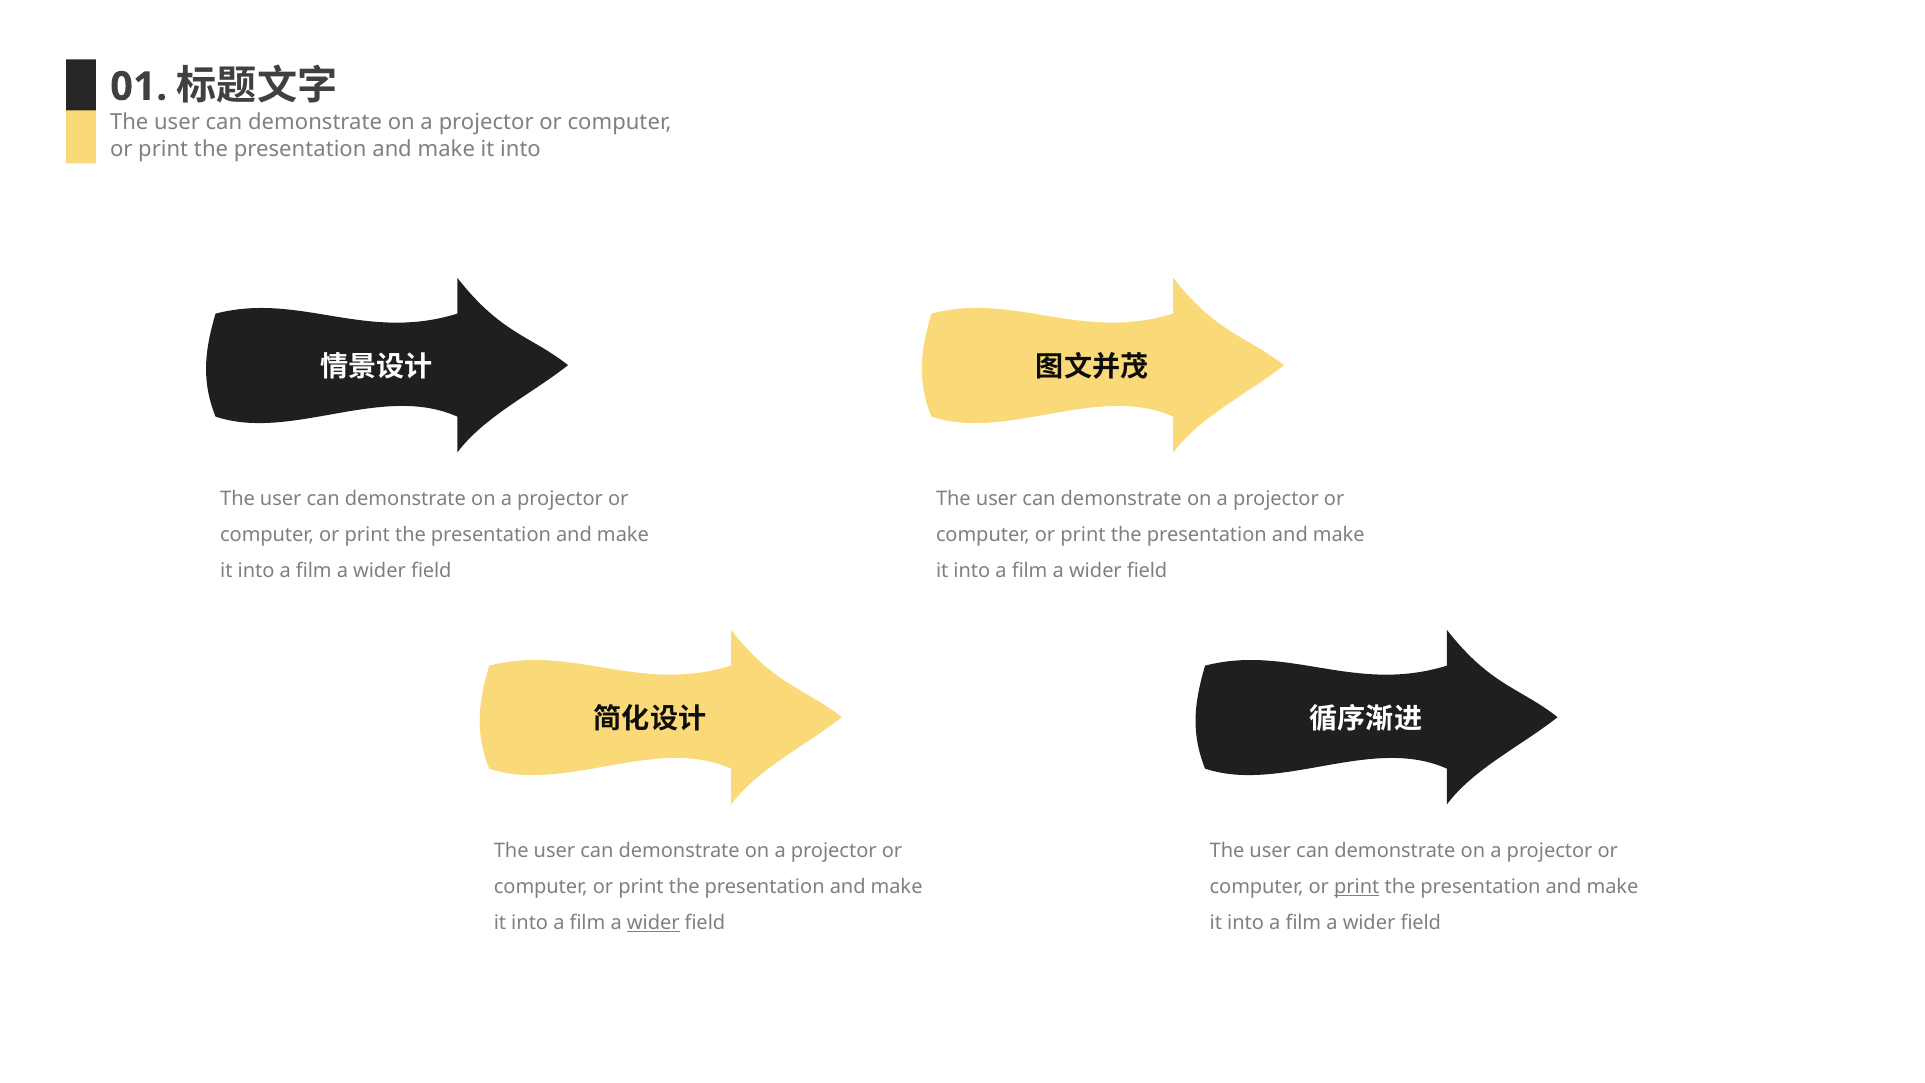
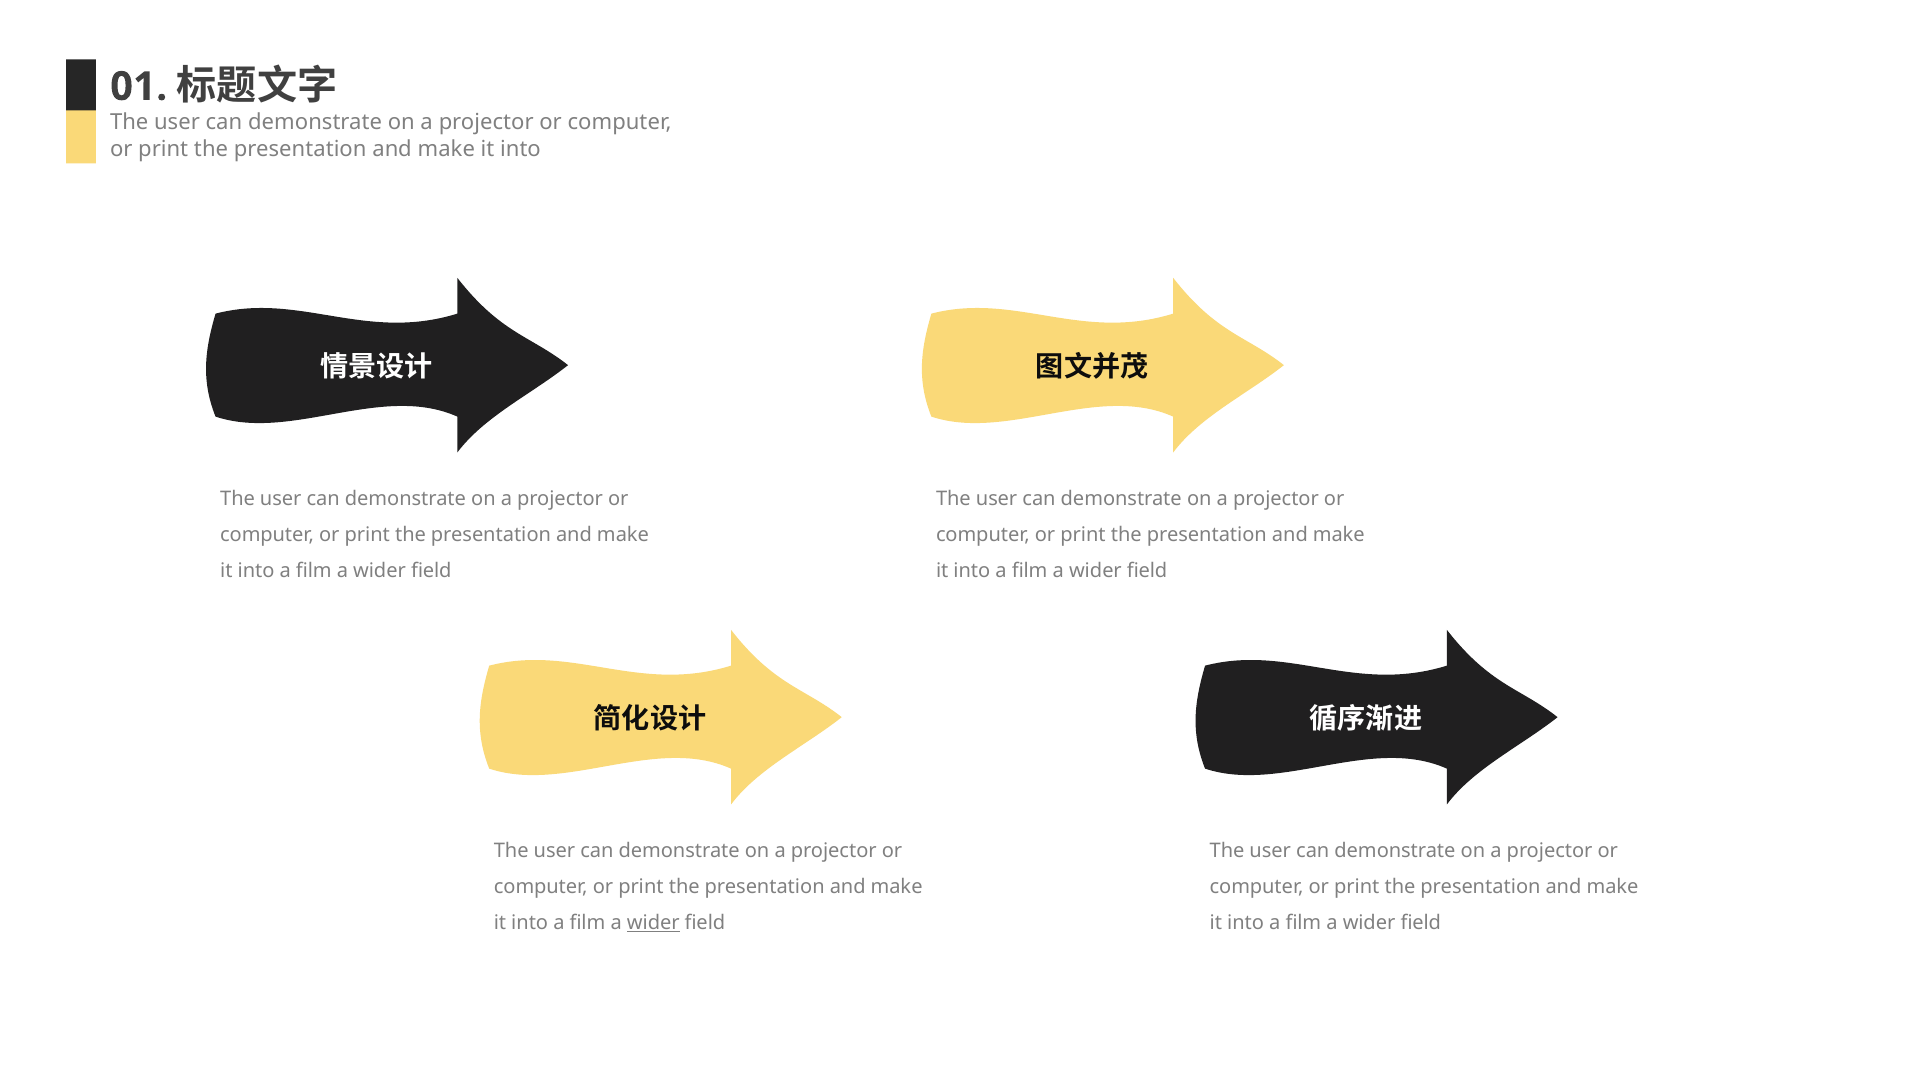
print at (1357, 887) underline: present -> none
